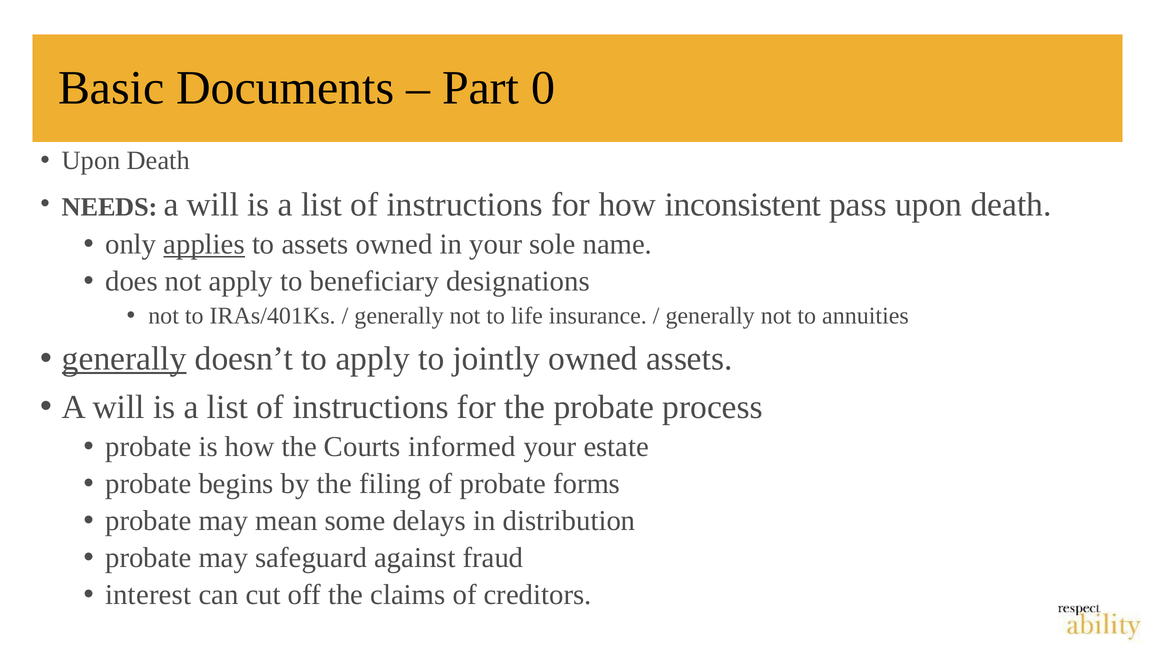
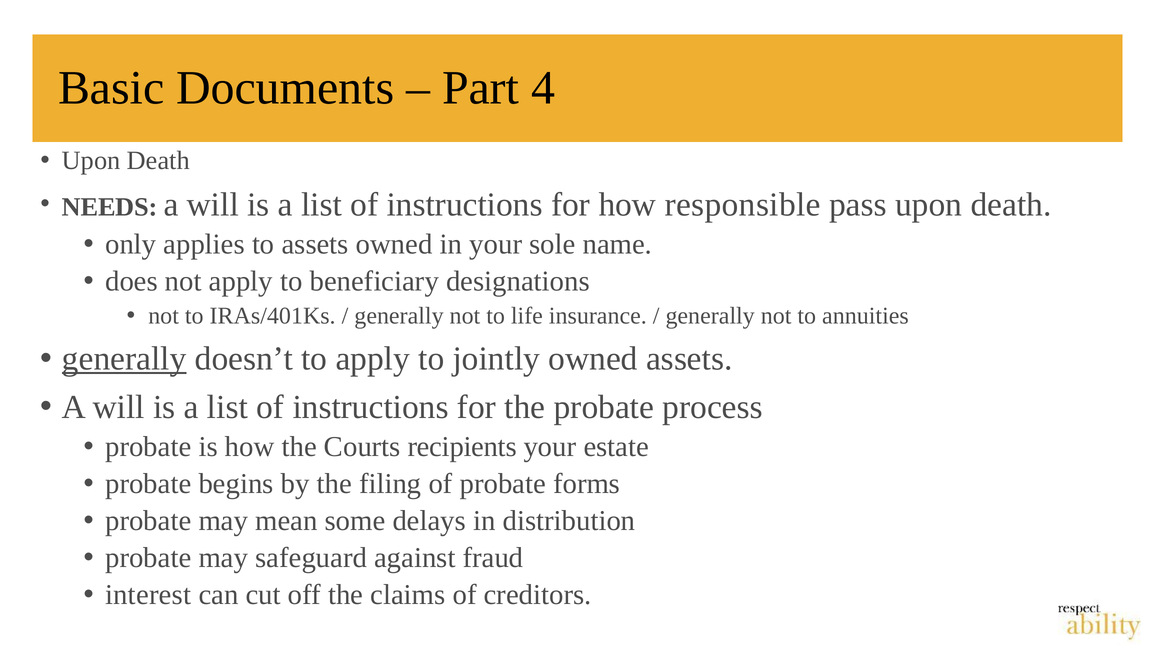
0: 0 -> 4
inconsistent: inconsistent -> responsible
applies underline: present -> none
informed: informed -> recipients
